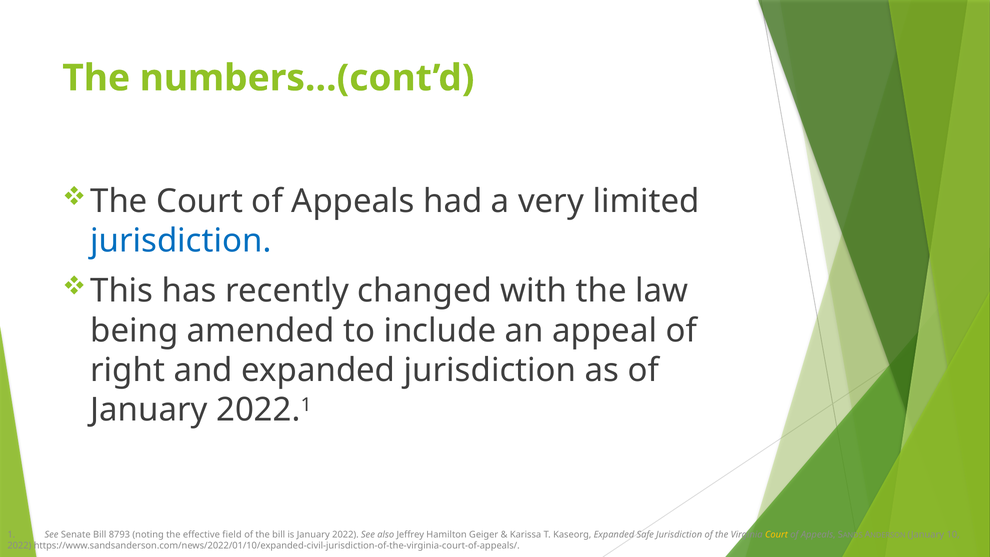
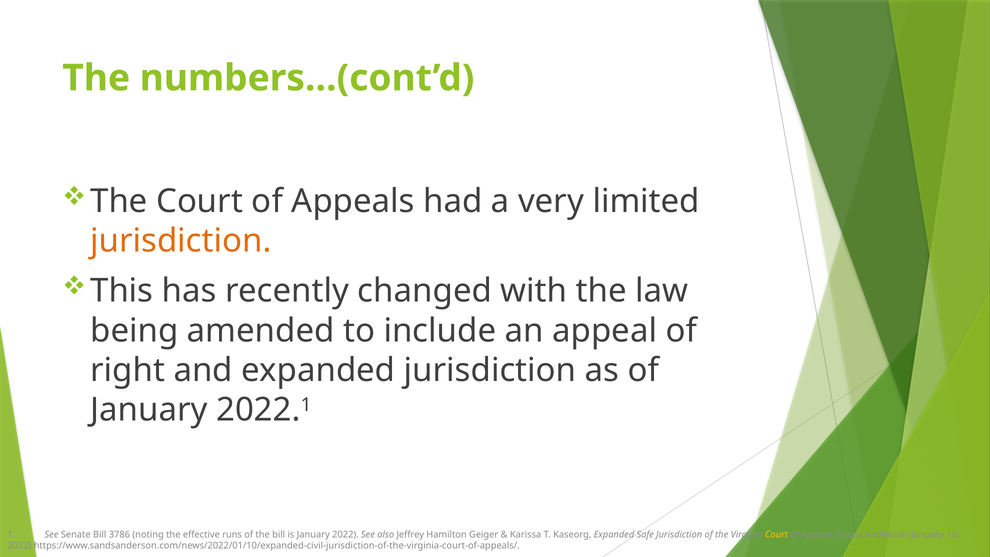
jurisdiction at (181, 241) colour: blue -> orange
8793: 8793 -> 3786
field: field -> runs
